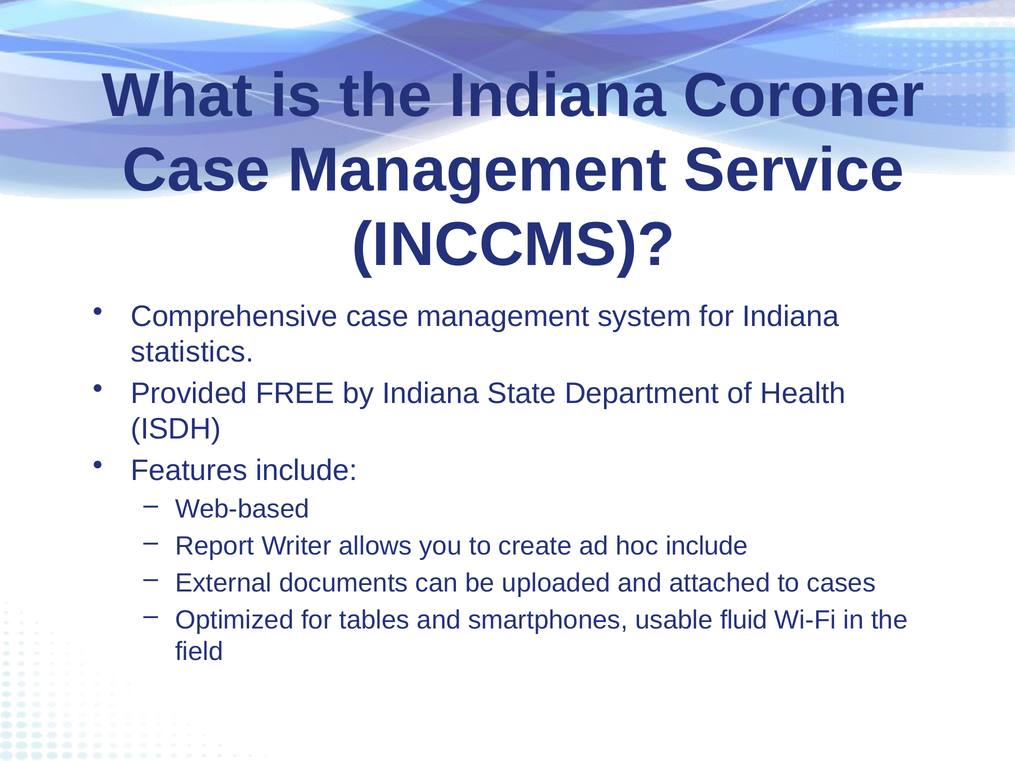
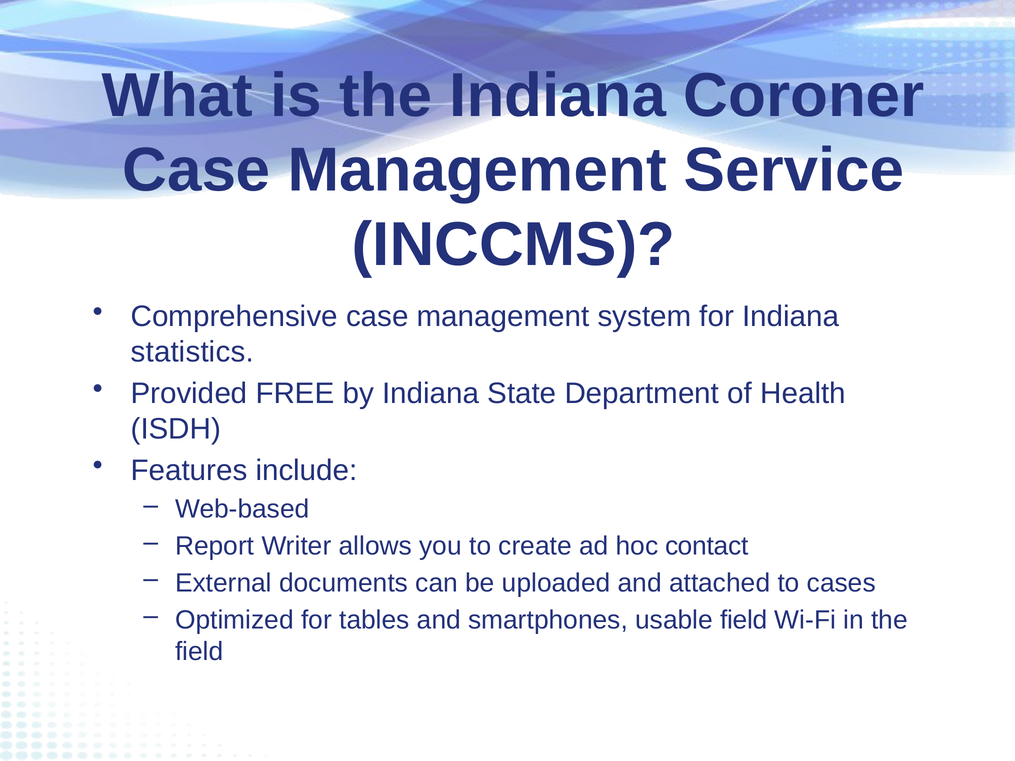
hoc include: include -> contact
usable fluid: fluid -> field
